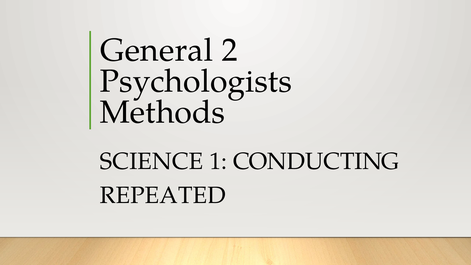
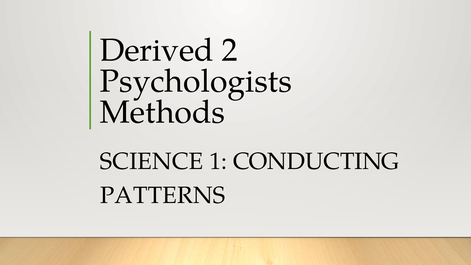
General: General -> Derived
REPEATED: REPEATED -> PATTERNS
